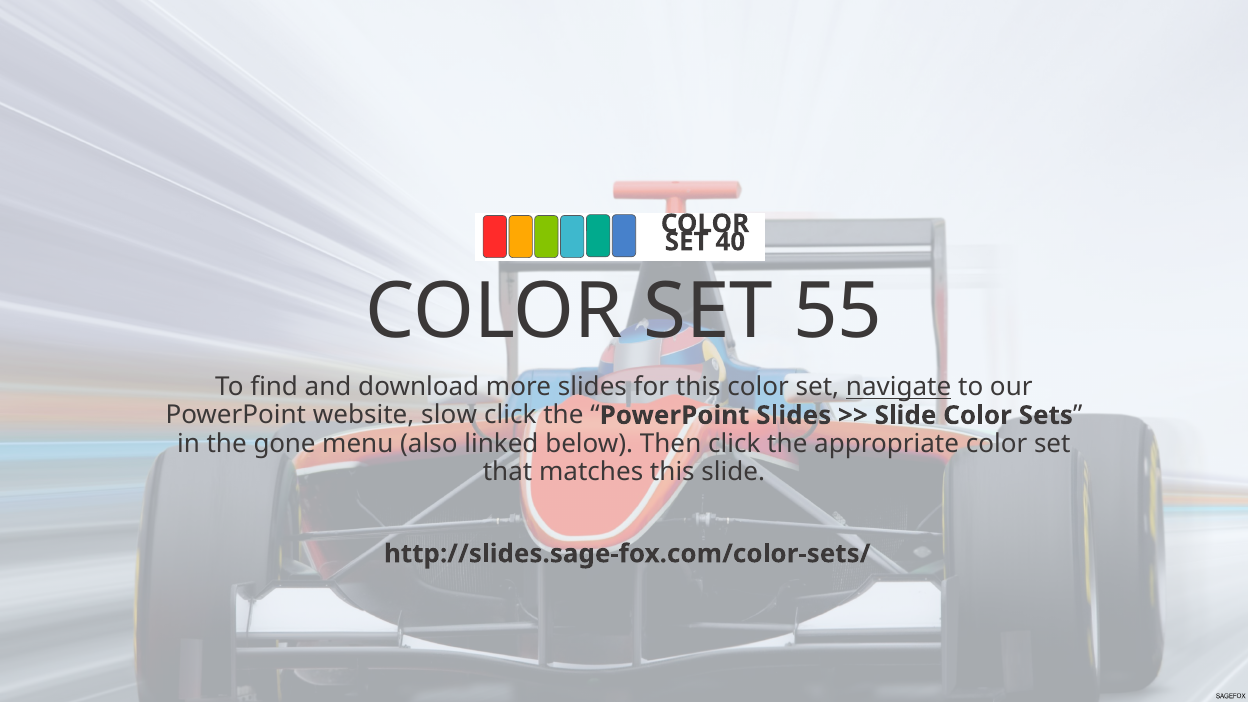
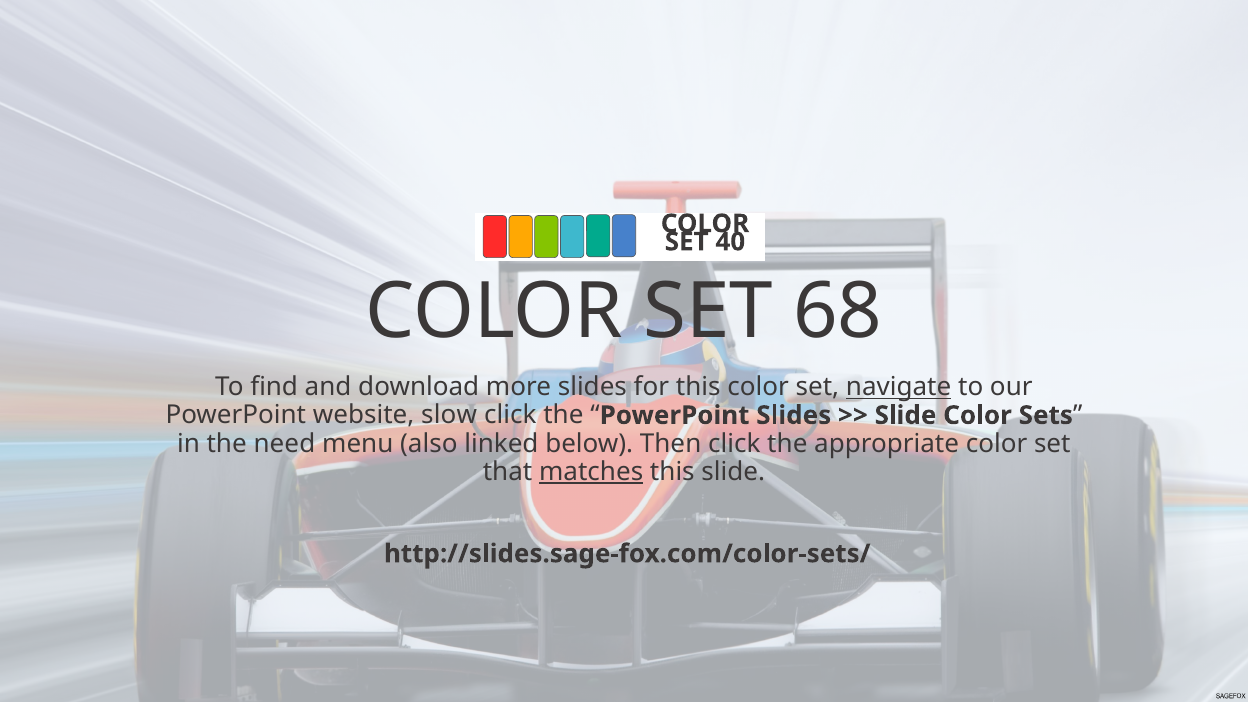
55: 55 -> 68
gone: gone -> need
matches underline: none -> present
